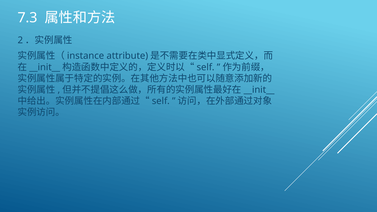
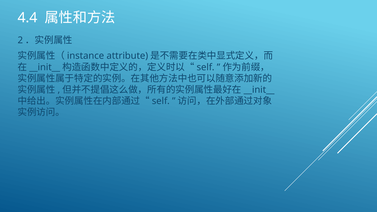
7.3: 7.3 -> 4.4
